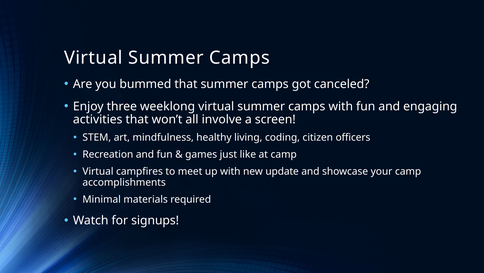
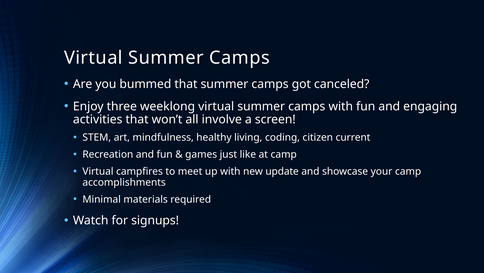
officers: officers -> current
